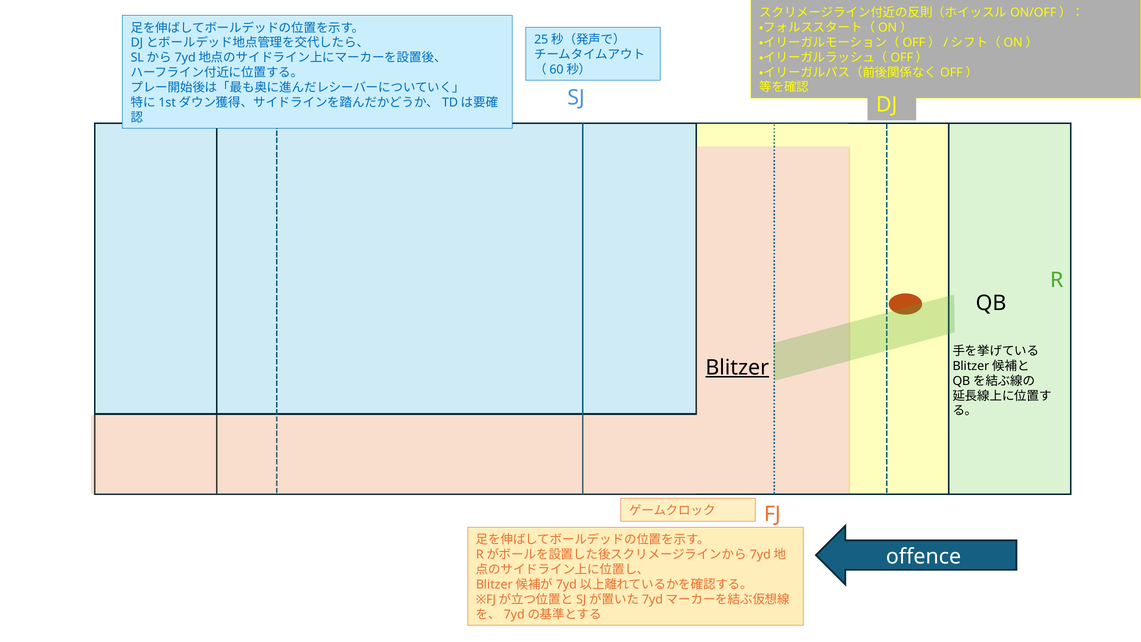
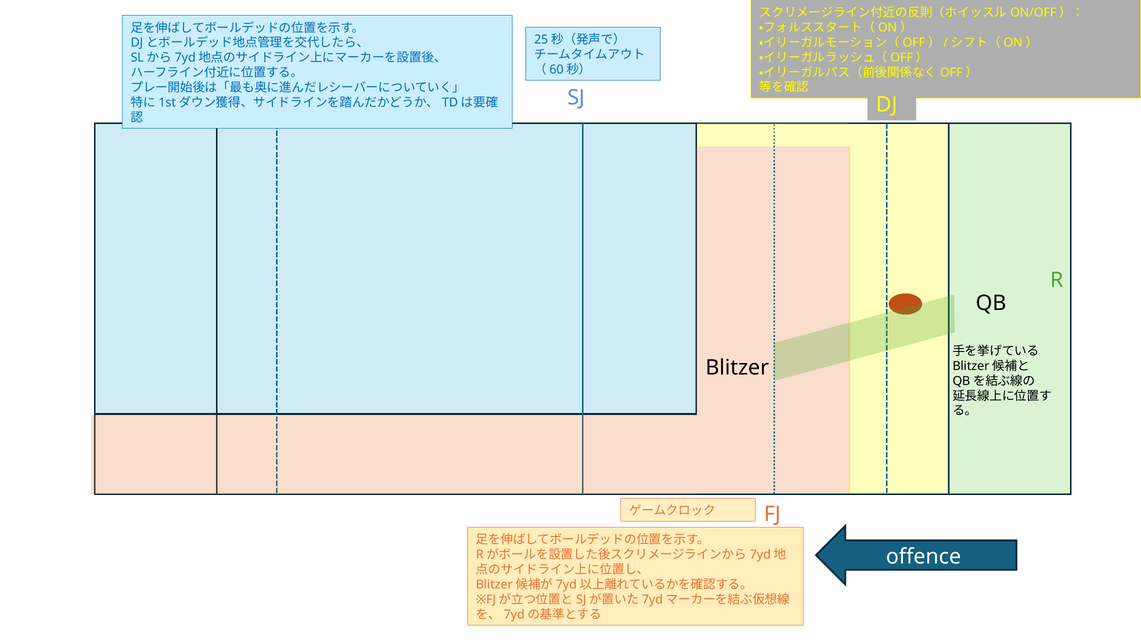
Blitzer underline: present -> none
